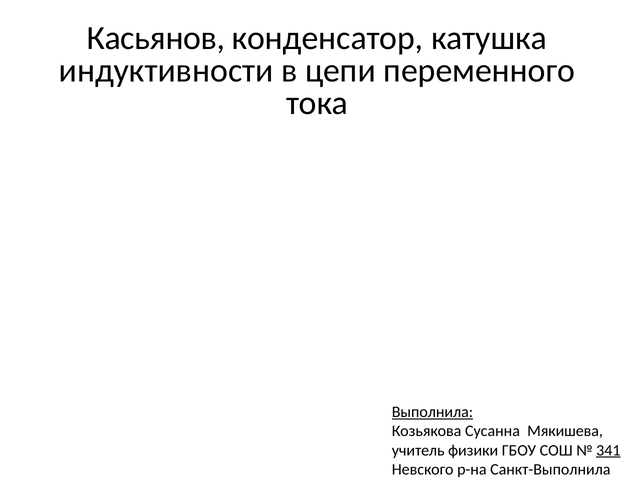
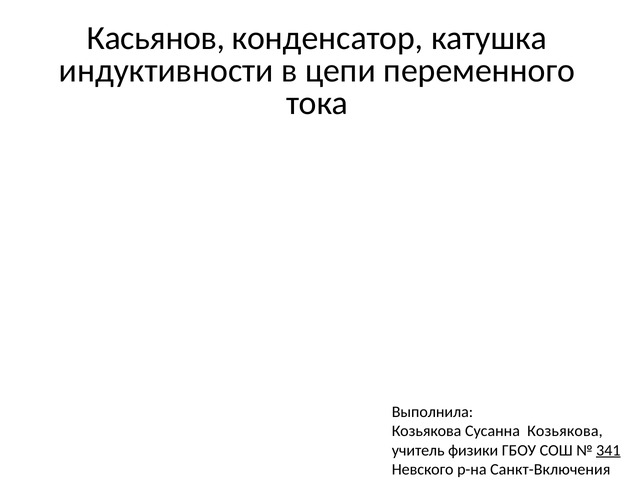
Выполнила underline: present -> none
Сусанна Мякишева: Мякишева -> Козьякова
Санкт-Выполнила: Санкт-Выполнила -> Санкт-Включения
